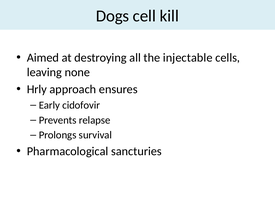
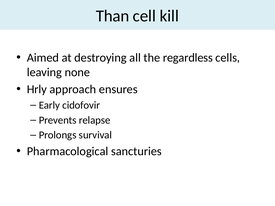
Dogs: Dogs -> Than
injectable: injectable -> regardless
